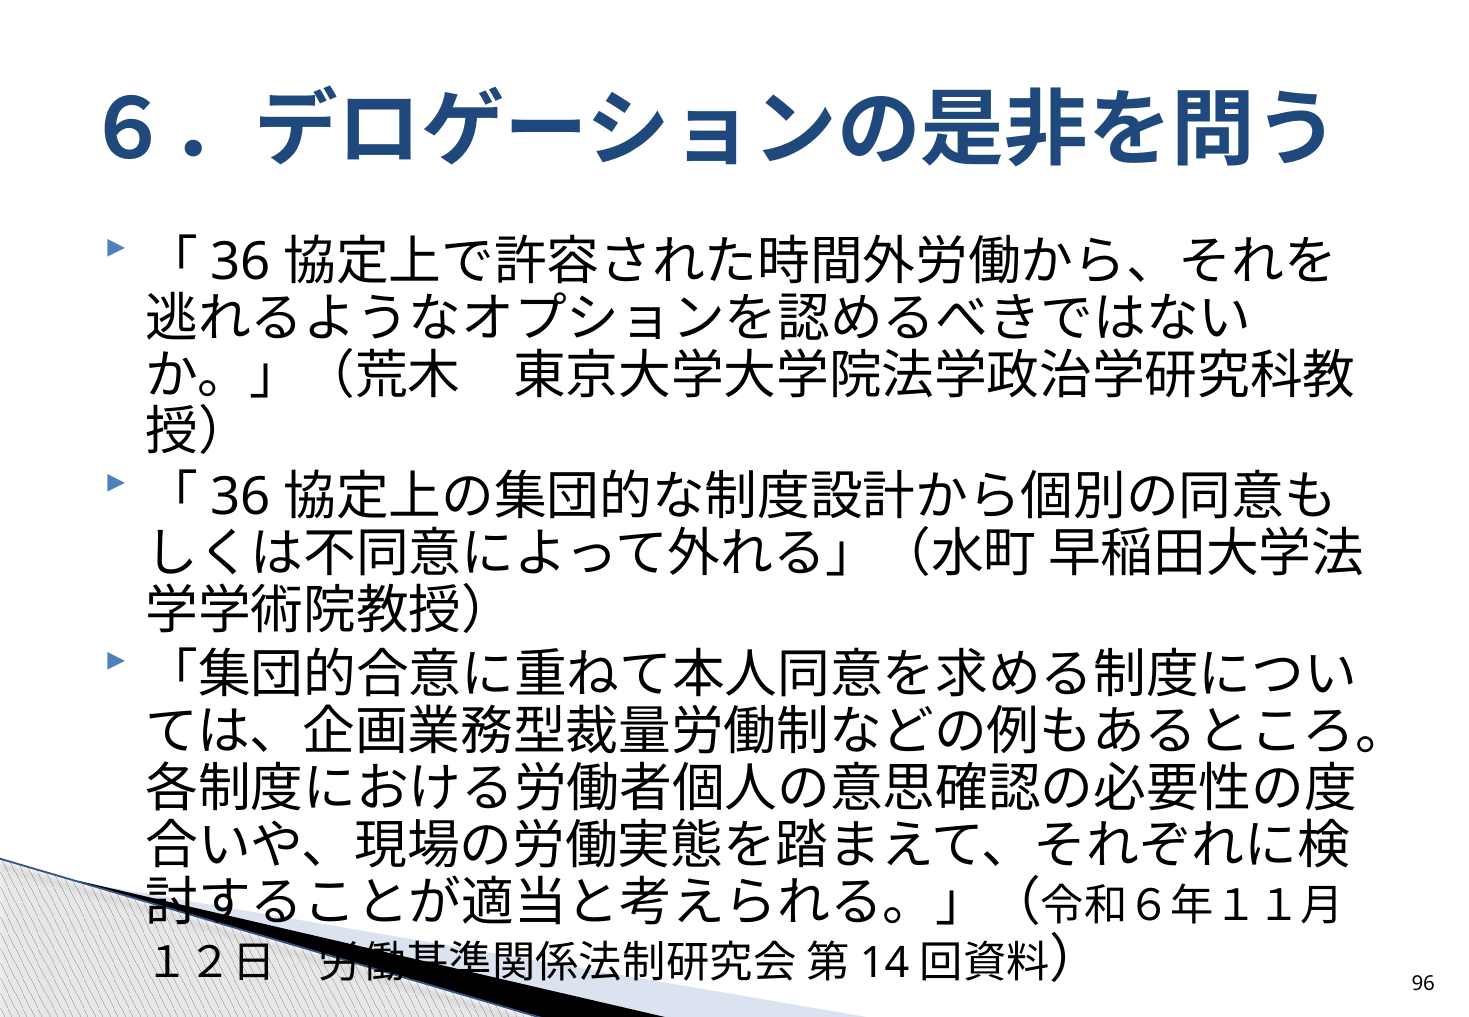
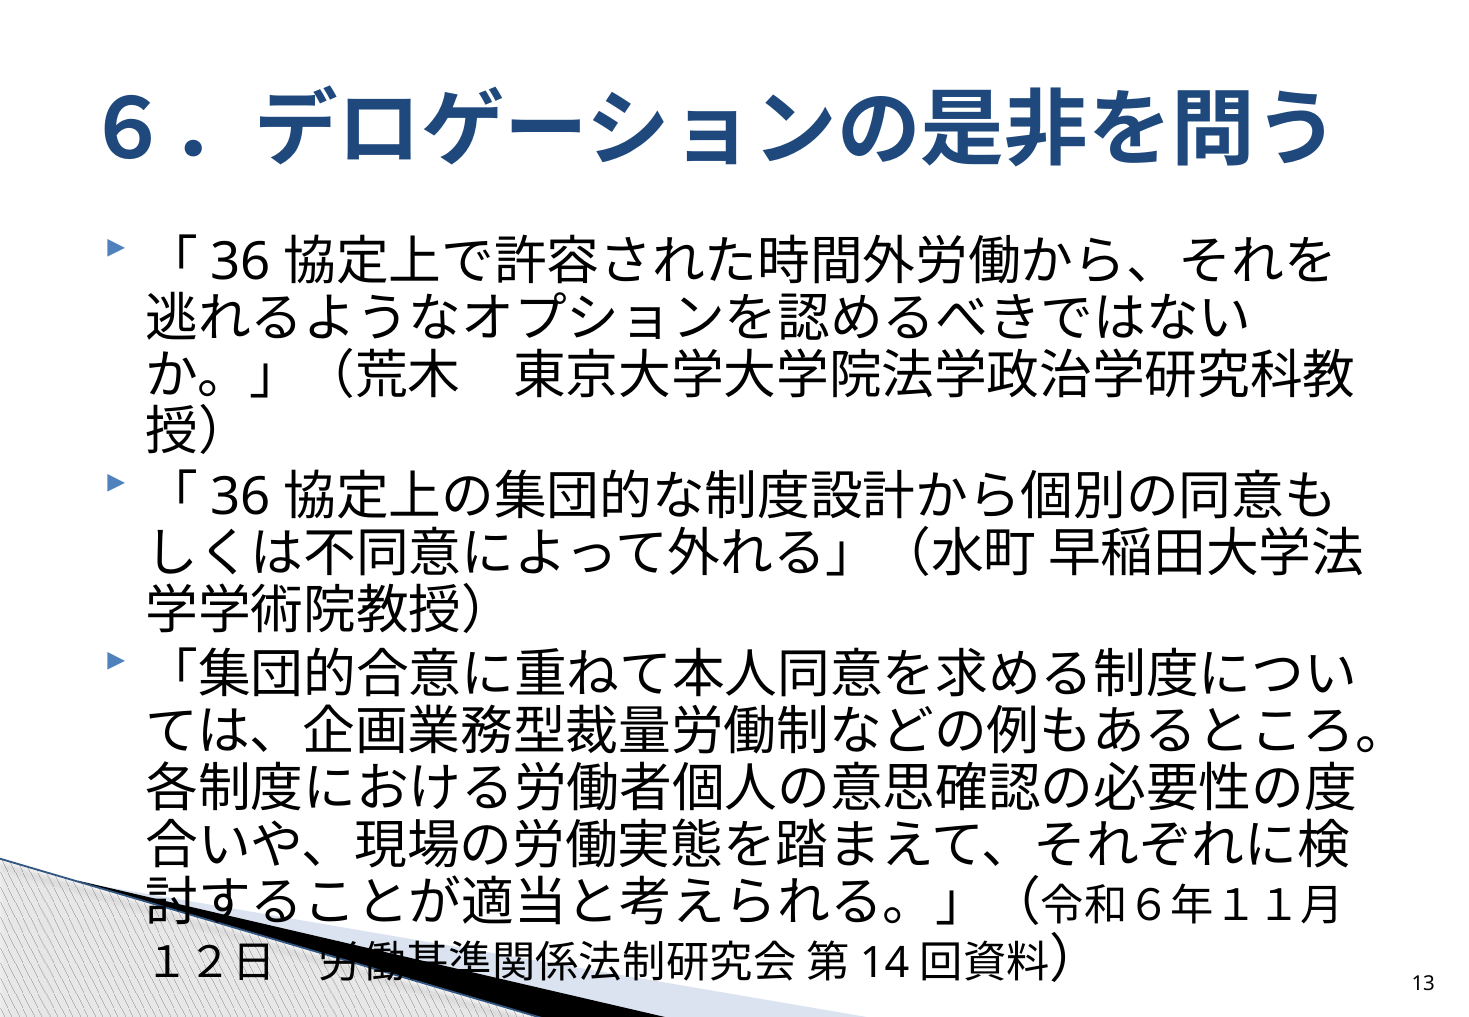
96: 96 -> 13
